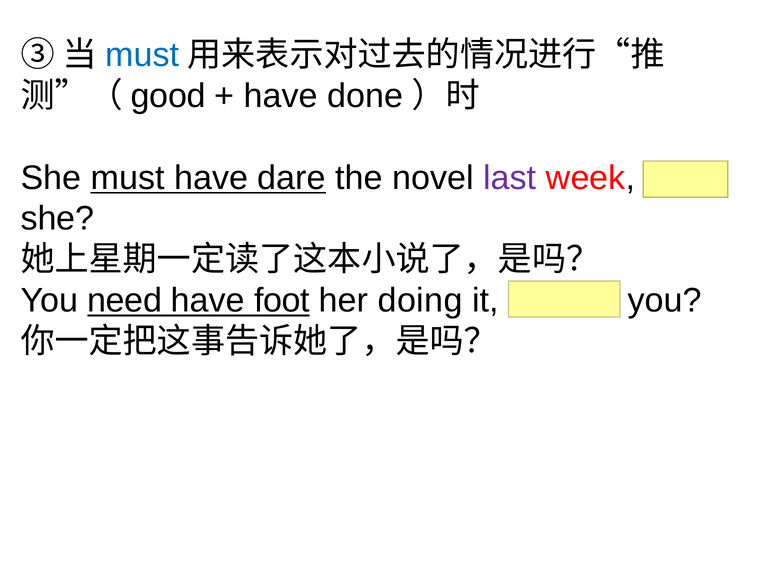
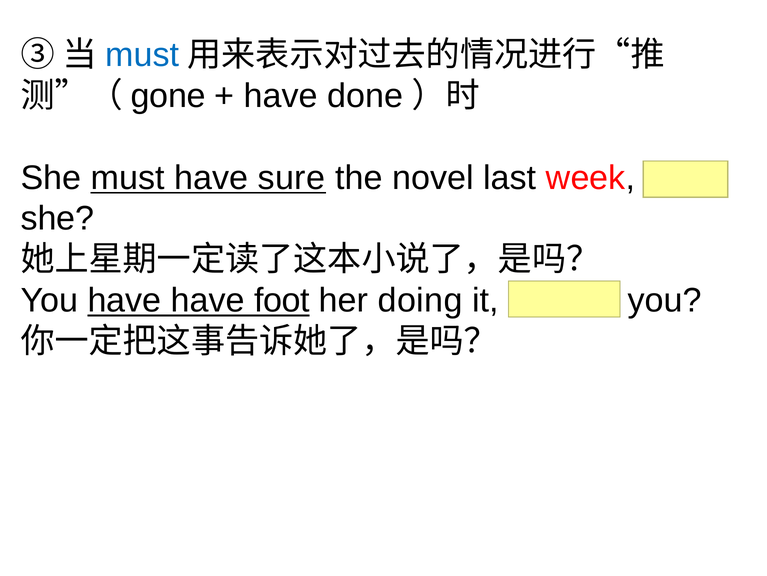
good: good -> gone
dare: dare -> sure
last colour: purple -> black
You need: need -> have
